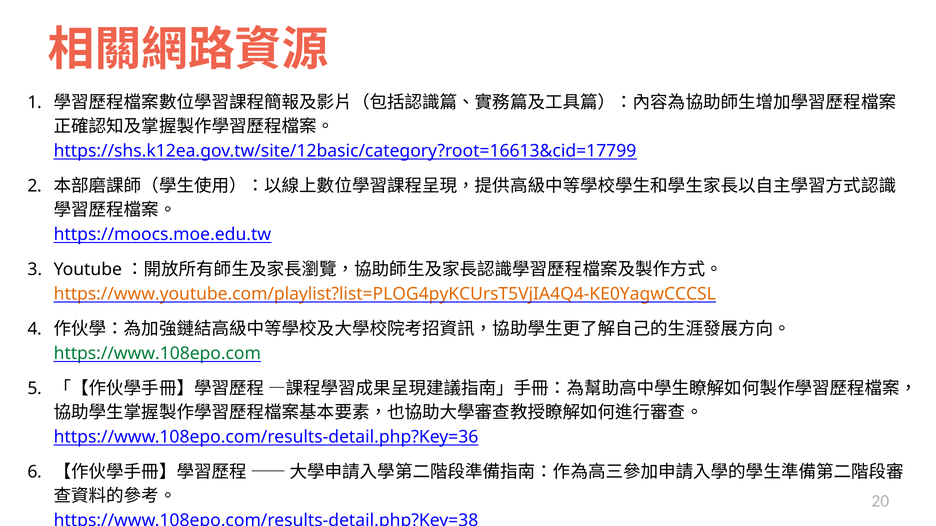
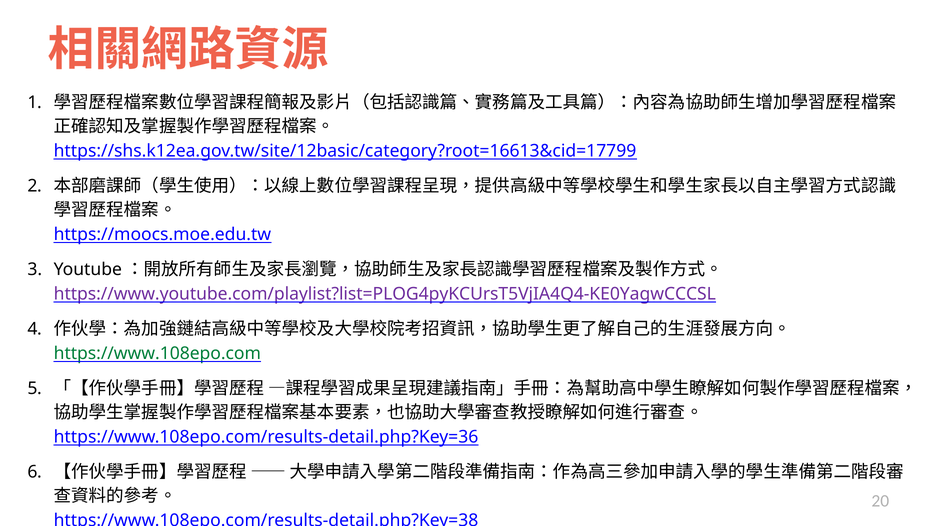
https://www.youtube.com/playlist?list=PLOG4pyKCUrsT5VjIA4Q4-KE0YagwCCCSL colour: orange -> purple
